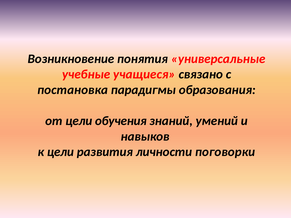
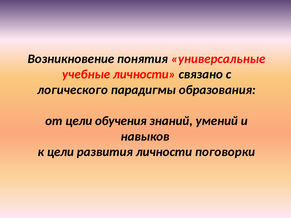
учебные учащиеся: учащиеся -> личности
постановка: постановка -> логического
